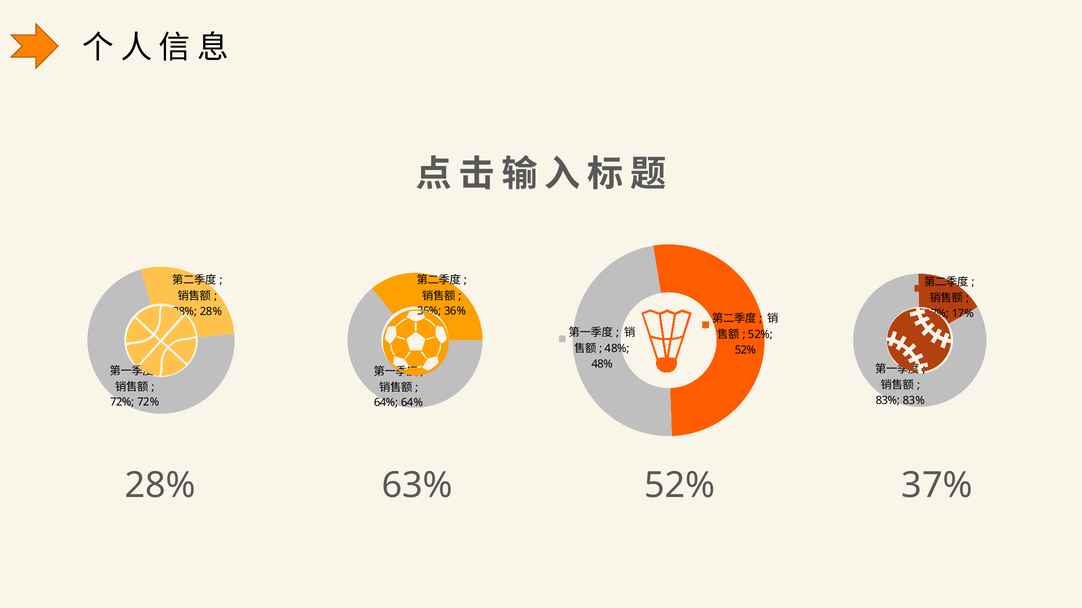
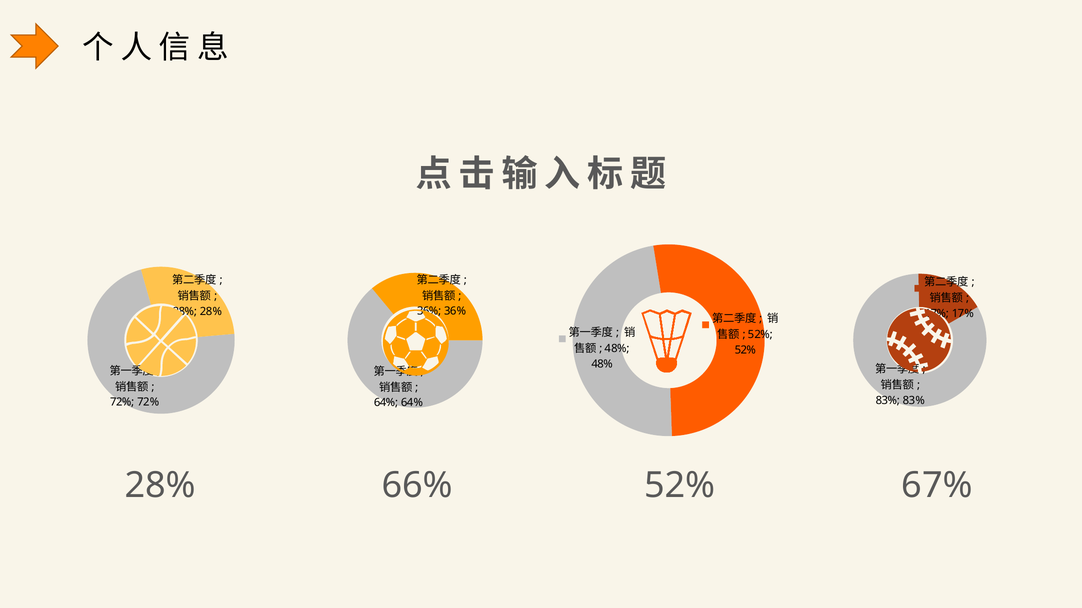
63%: 63% -> 66%
37%: 37% -> 67%
